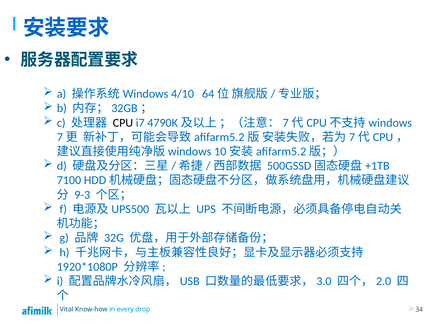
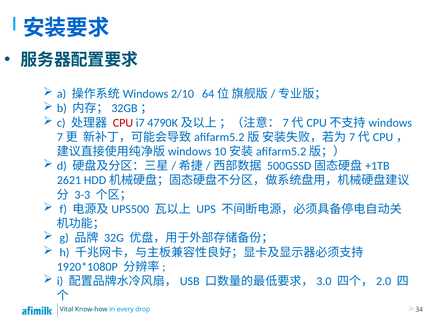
4/10: 4/10 -> 2/10
CPU colour: black -> red
7100: 7100 -> 2621
9-3: 9-3 -> 3-3
